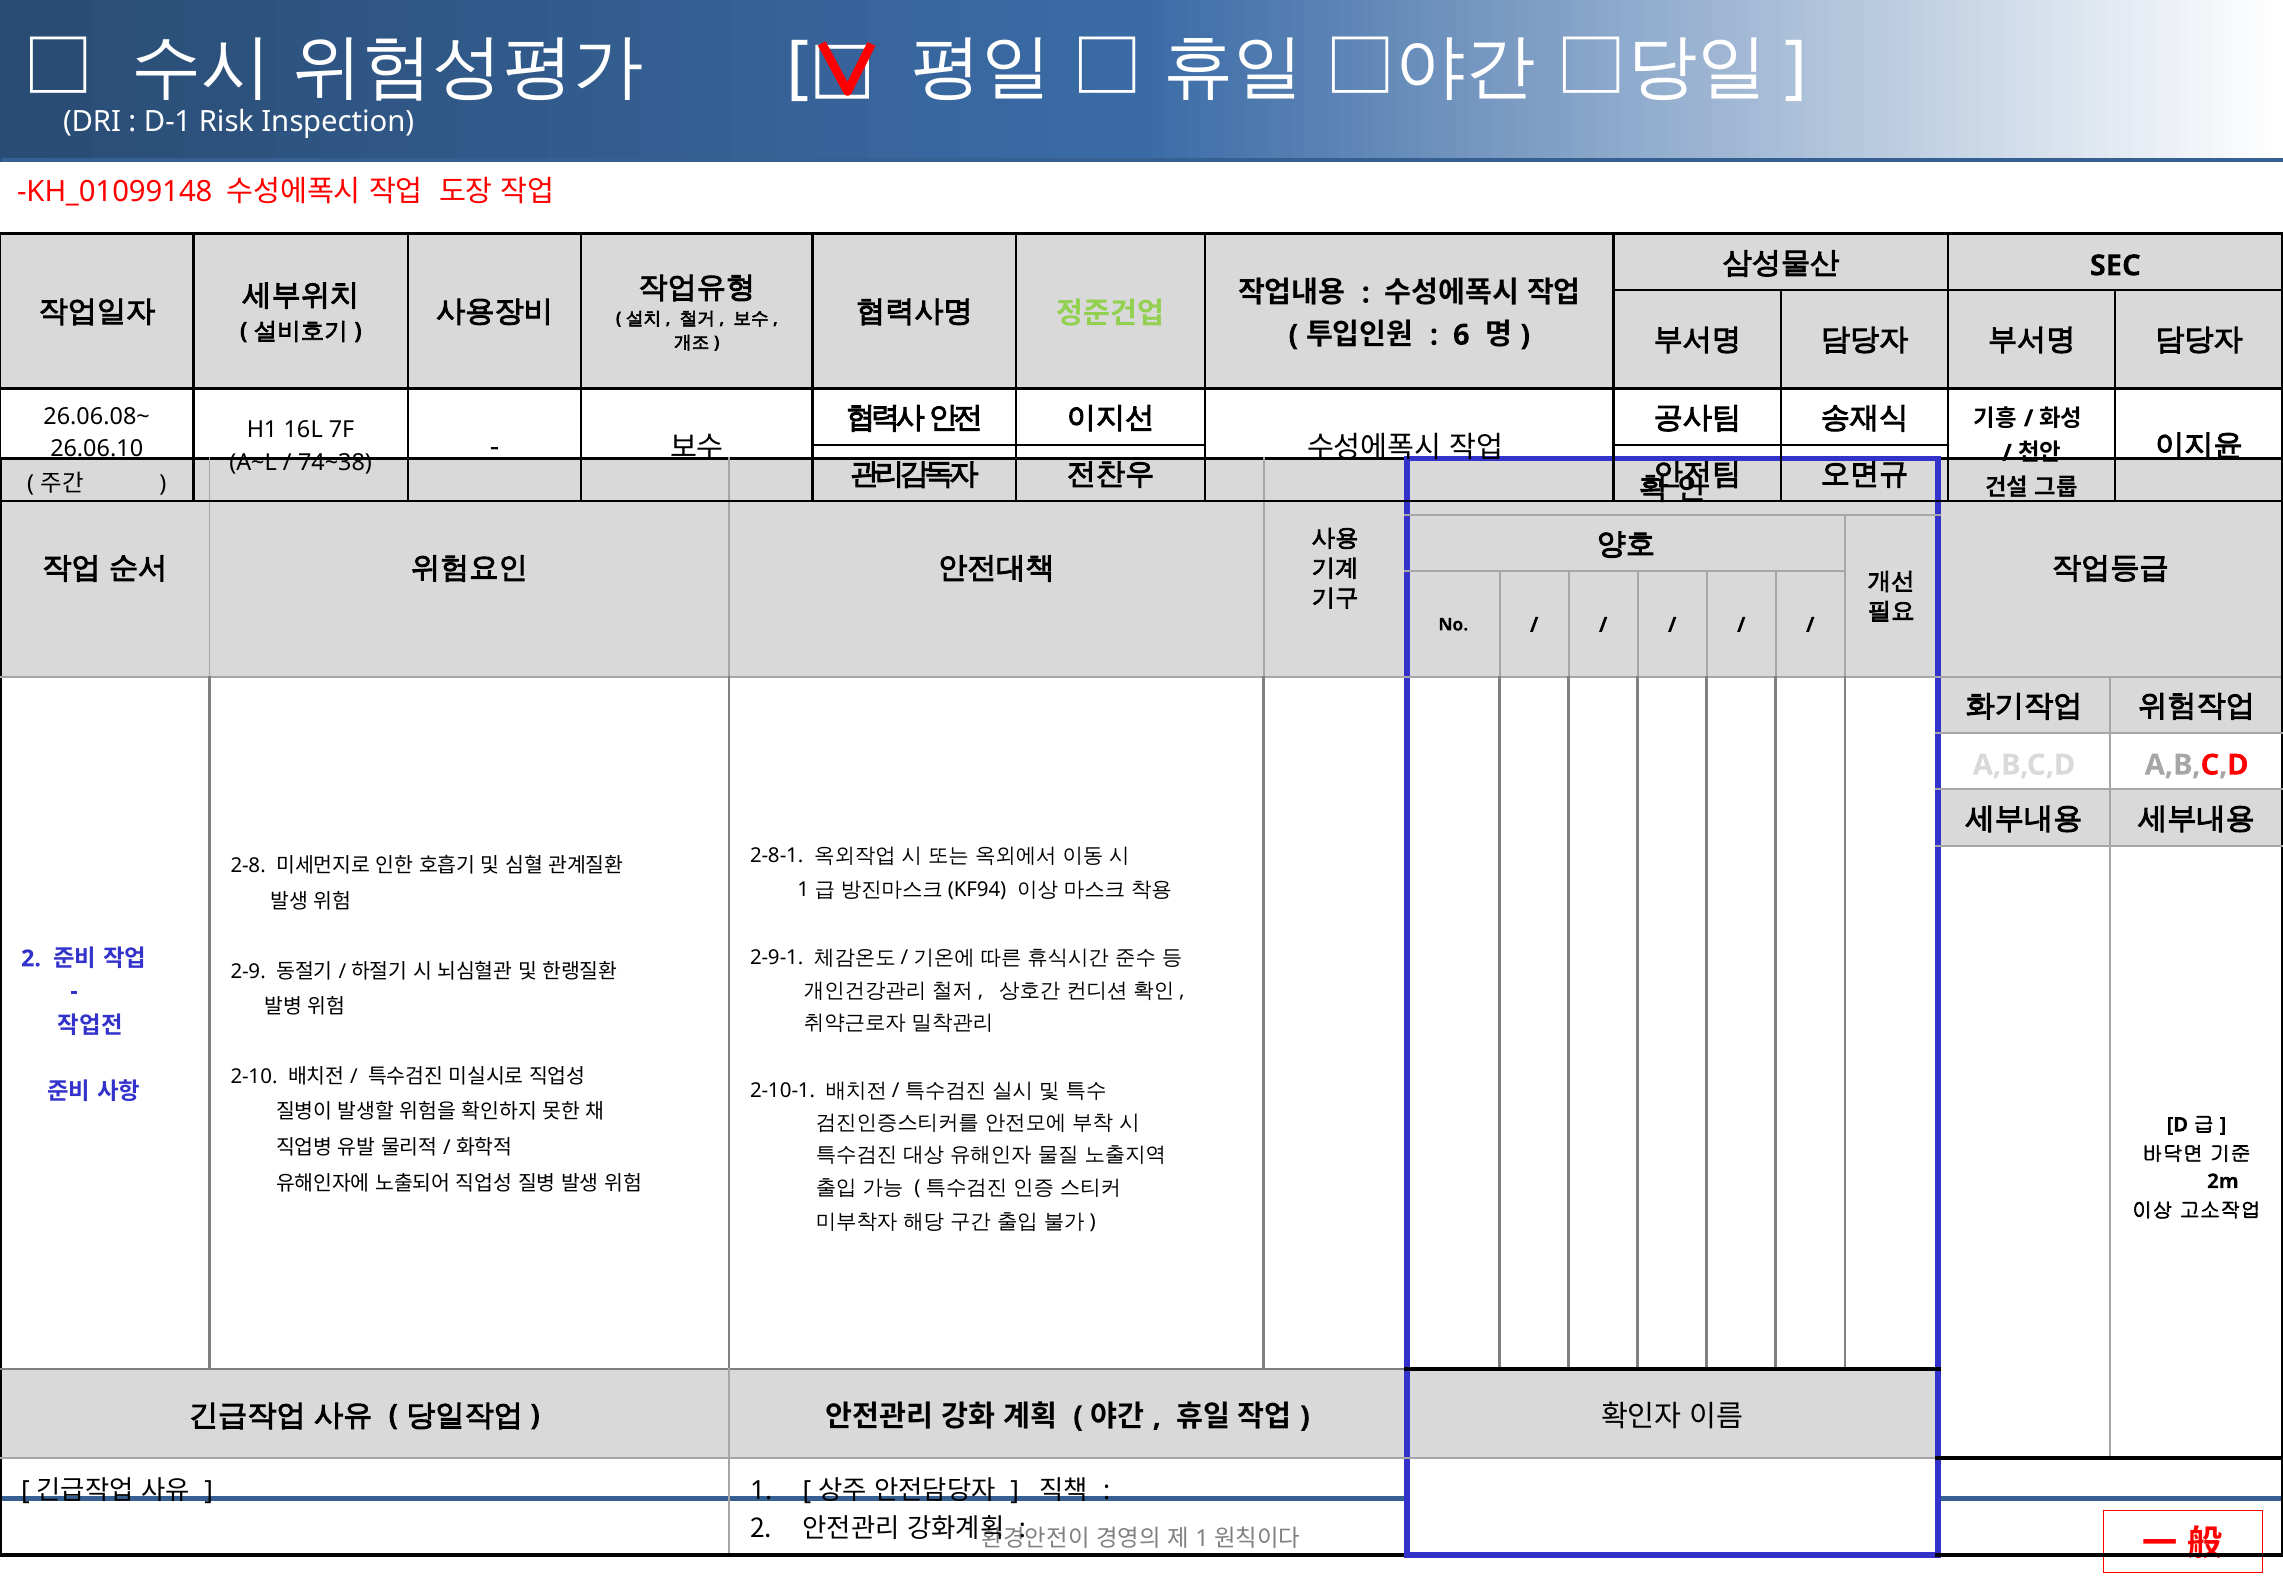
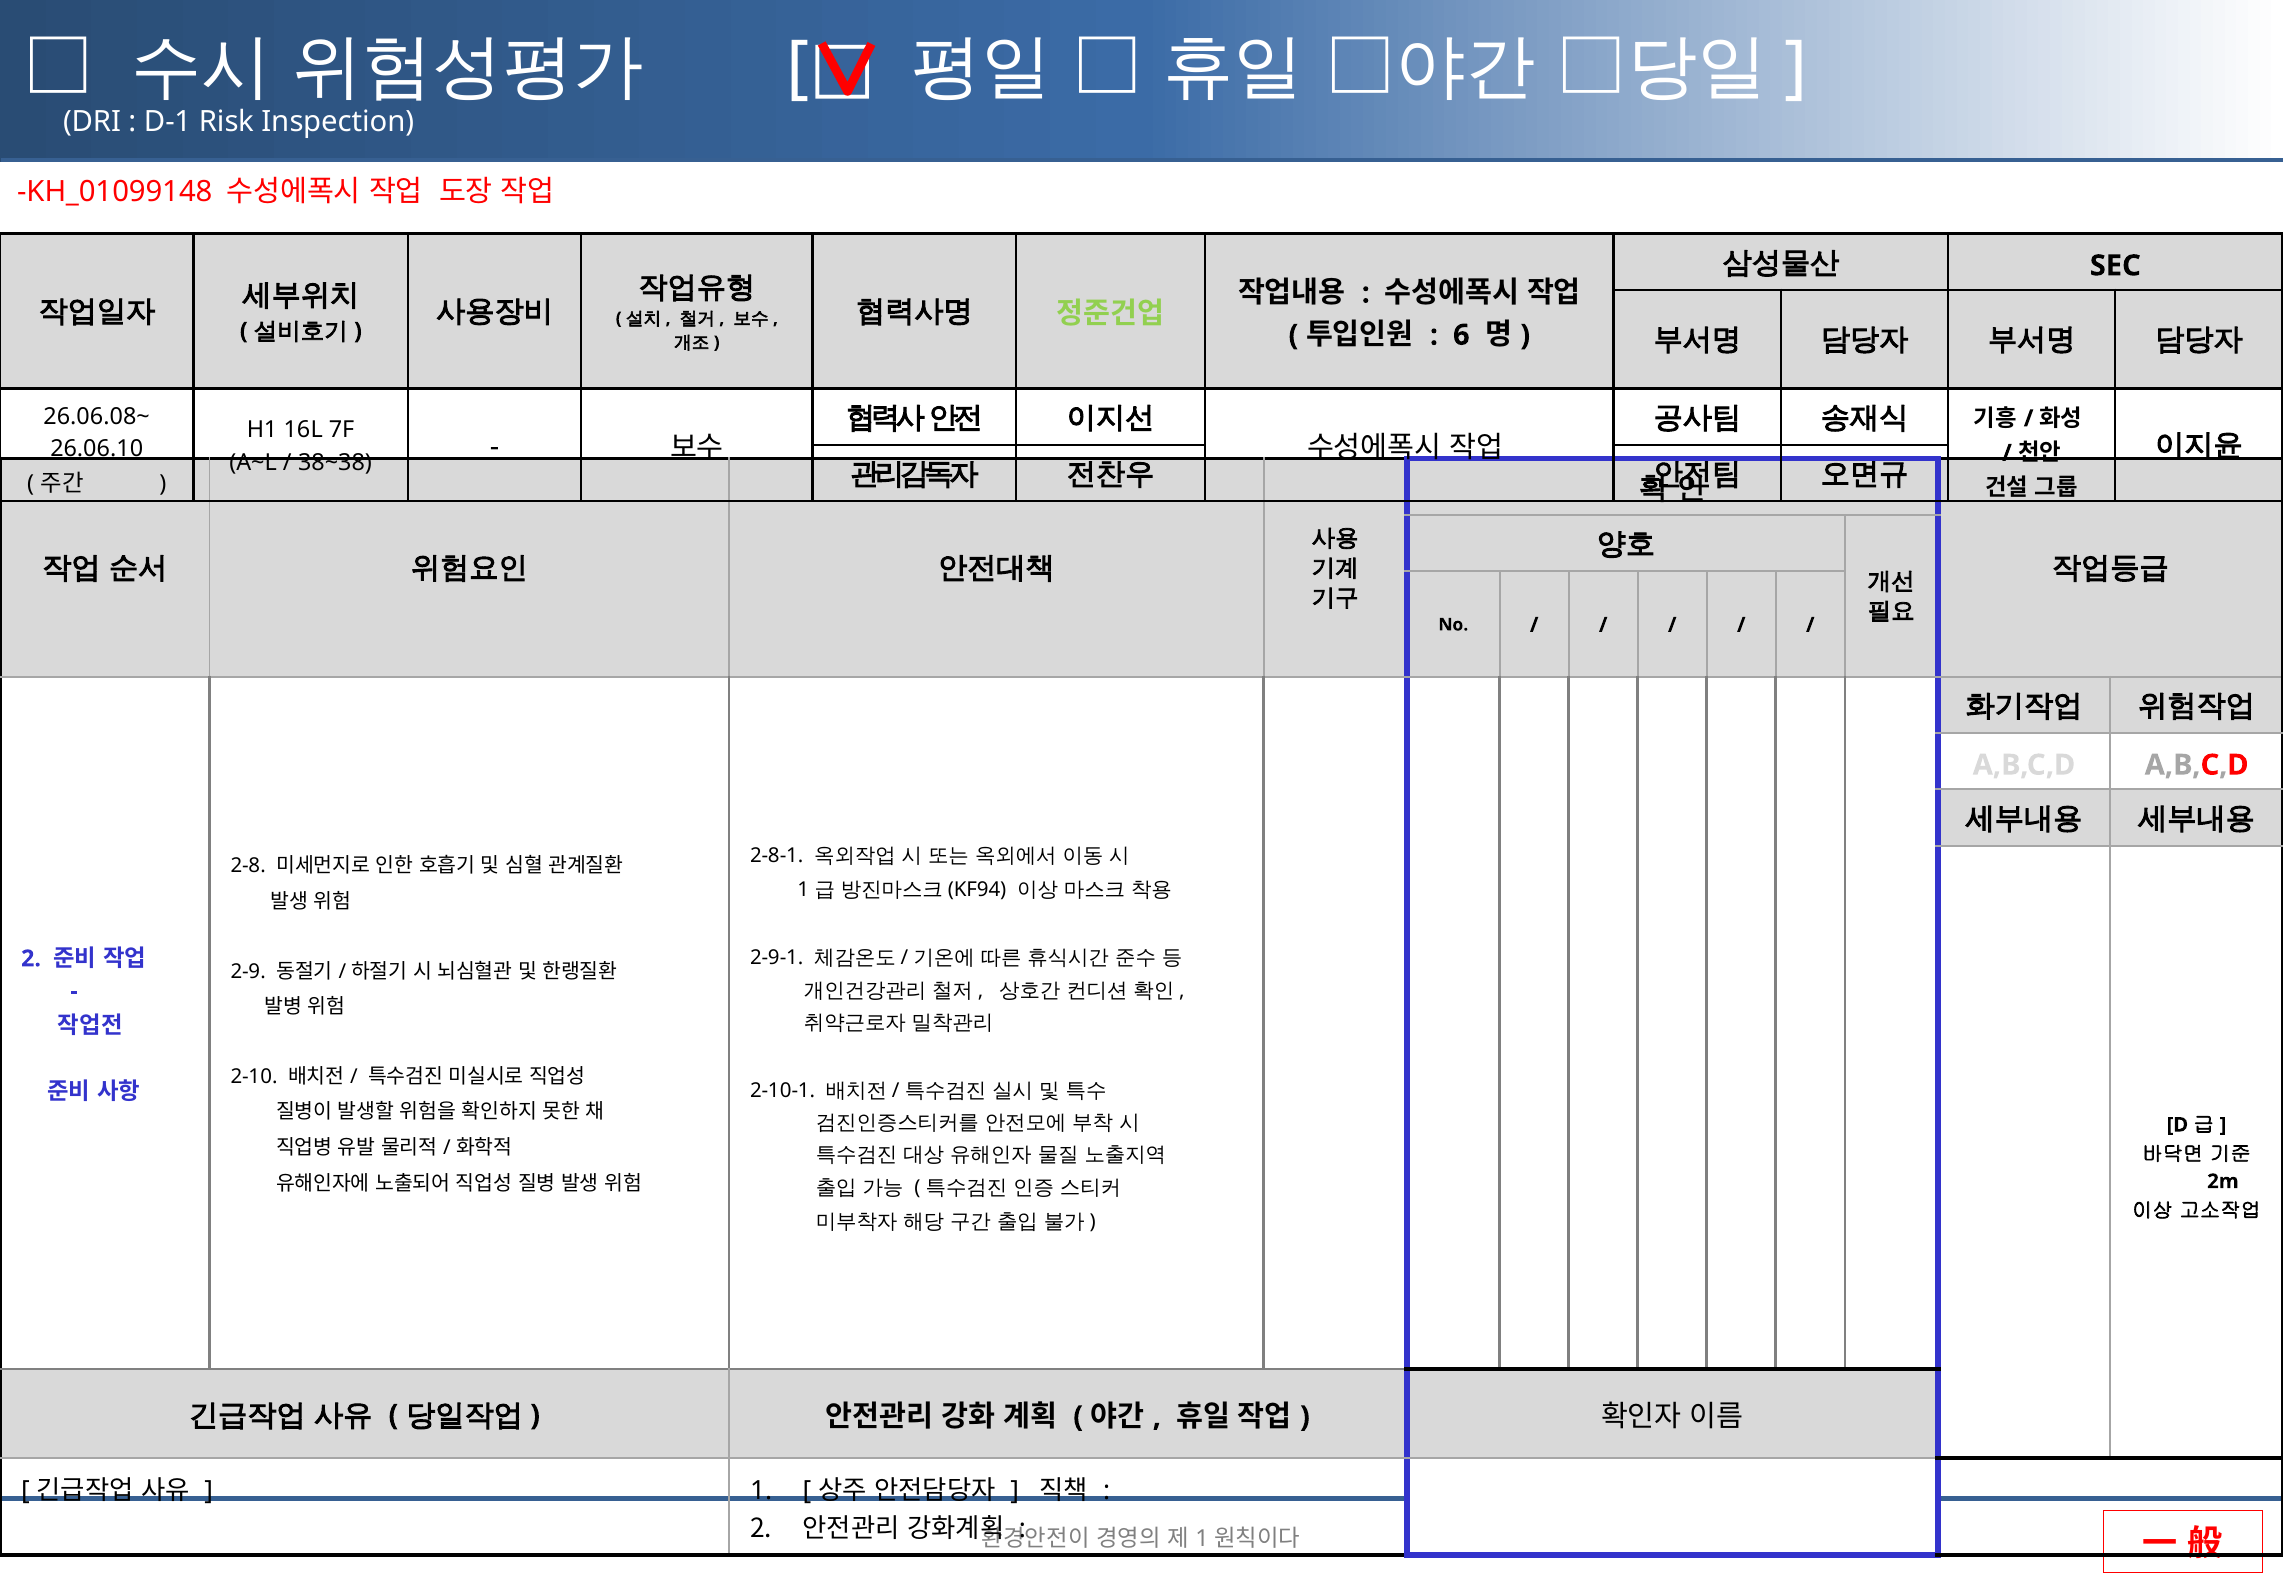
74~38: 74~38 -> 38~38
